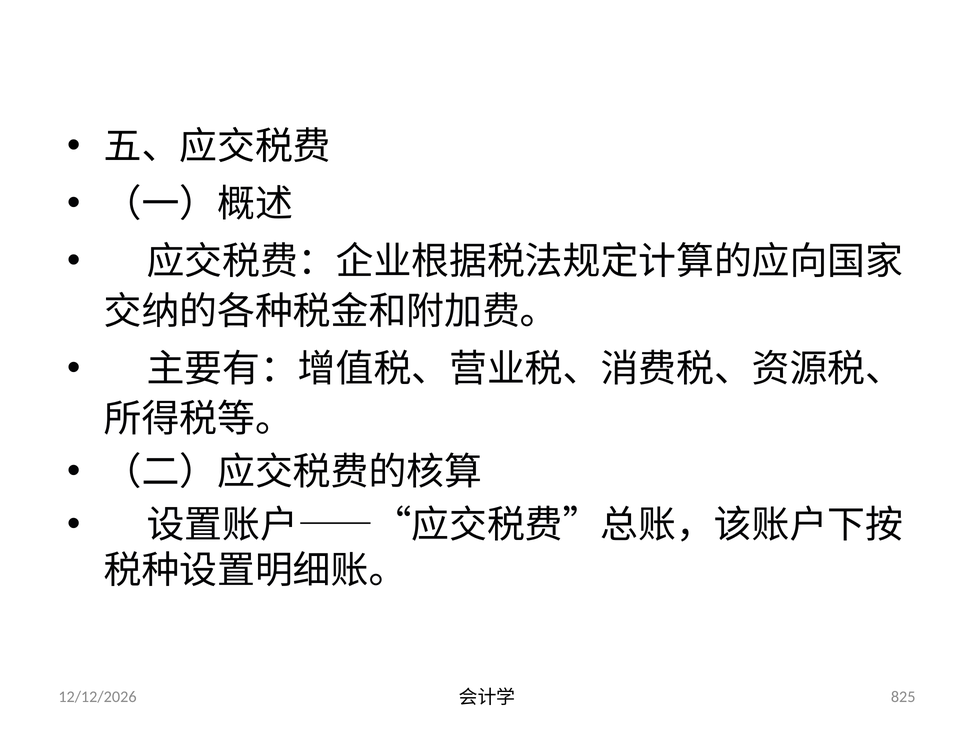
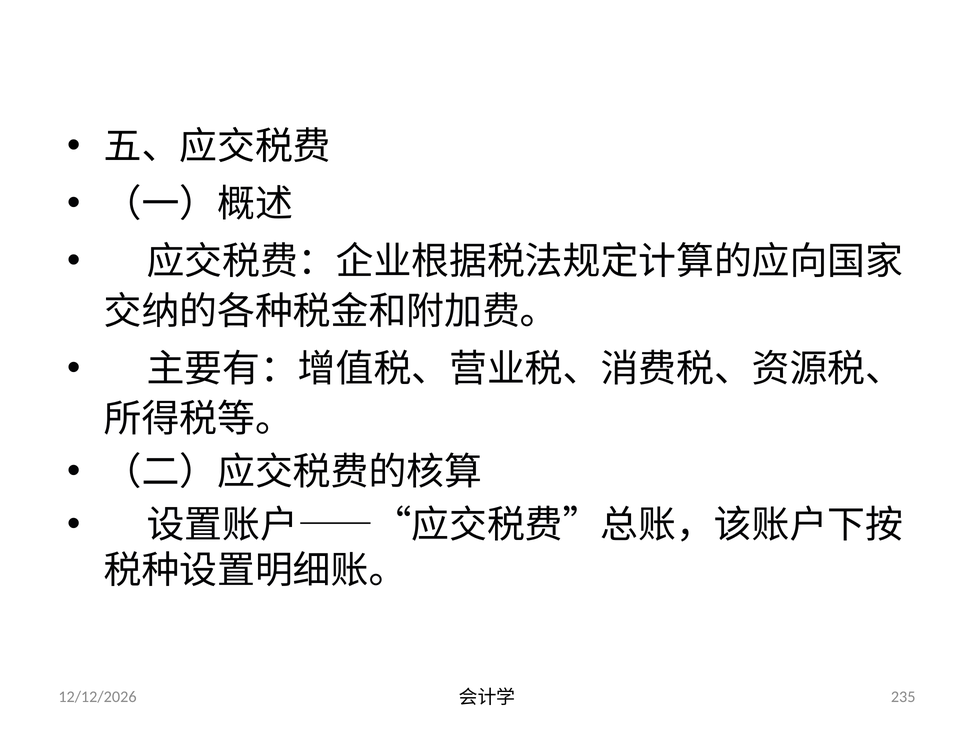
825: 825 -> 235
